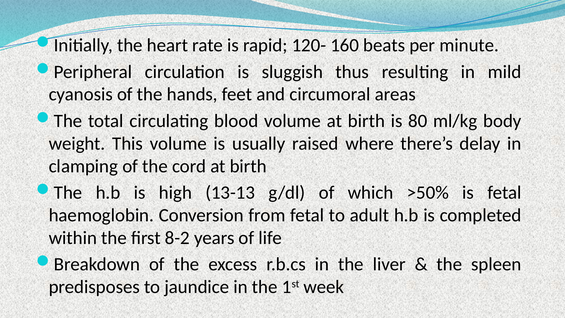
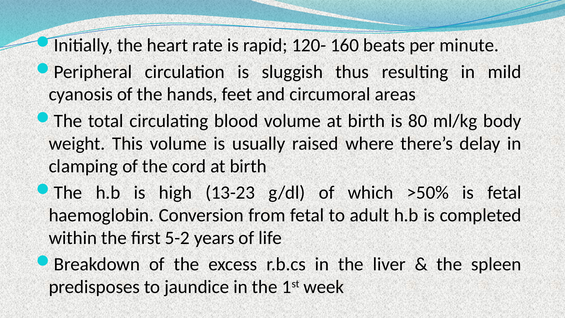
13-13: 13-13 -> 13-23
8-2: 8-2 -> 5-2
